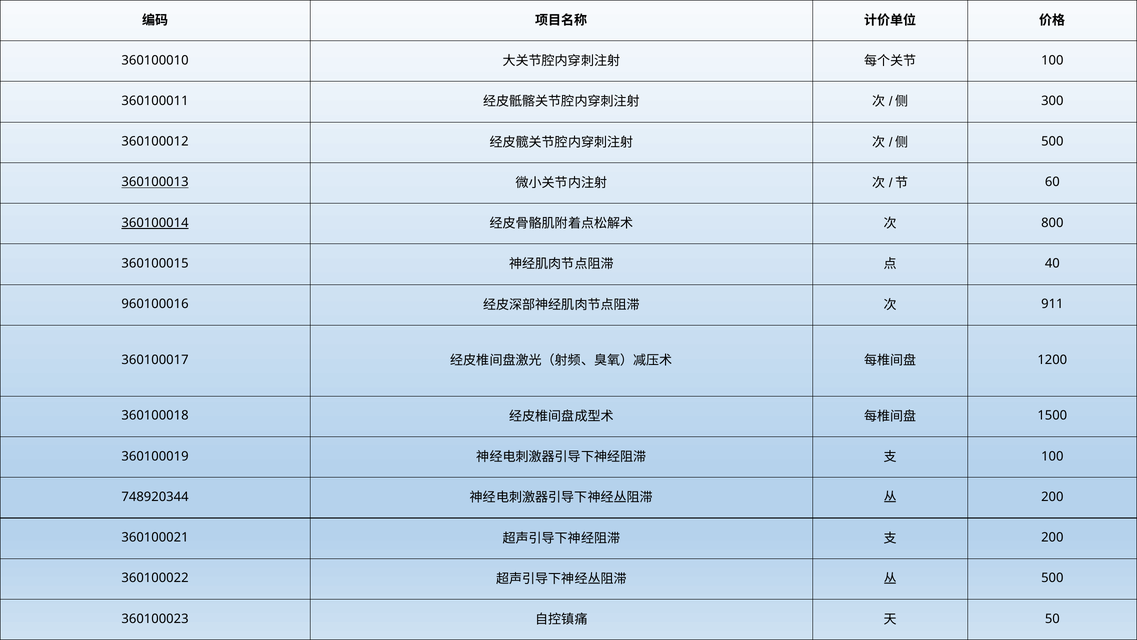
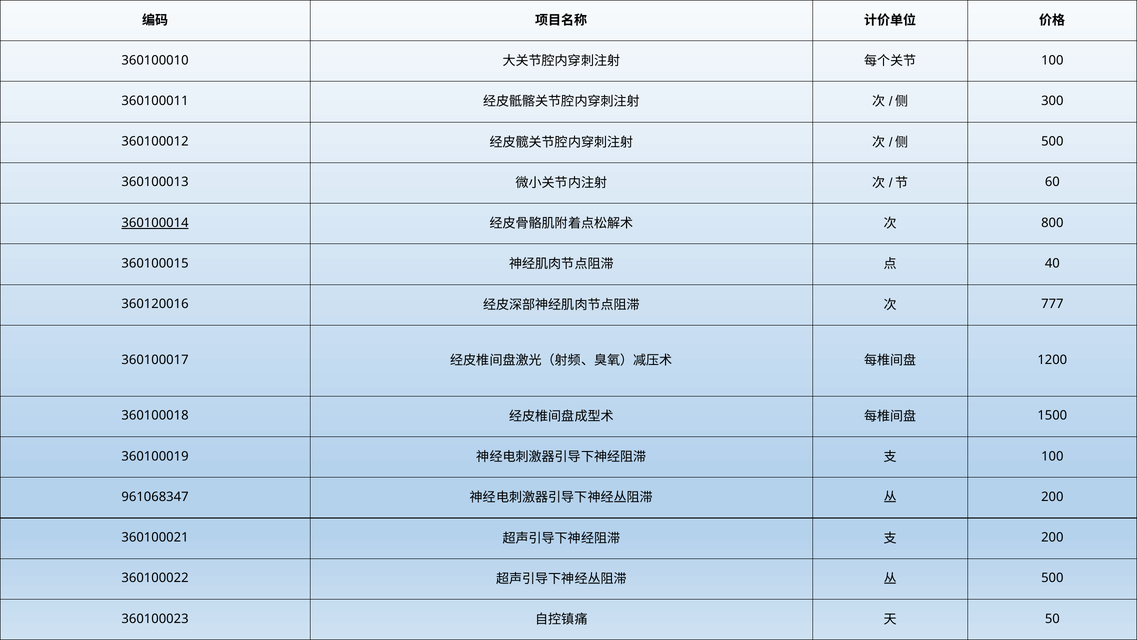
360100013 underline: present -> none
960100016: 960100016 -> 360120016
911: 911 -> 777
748920344: 748920344 -> 961068347
